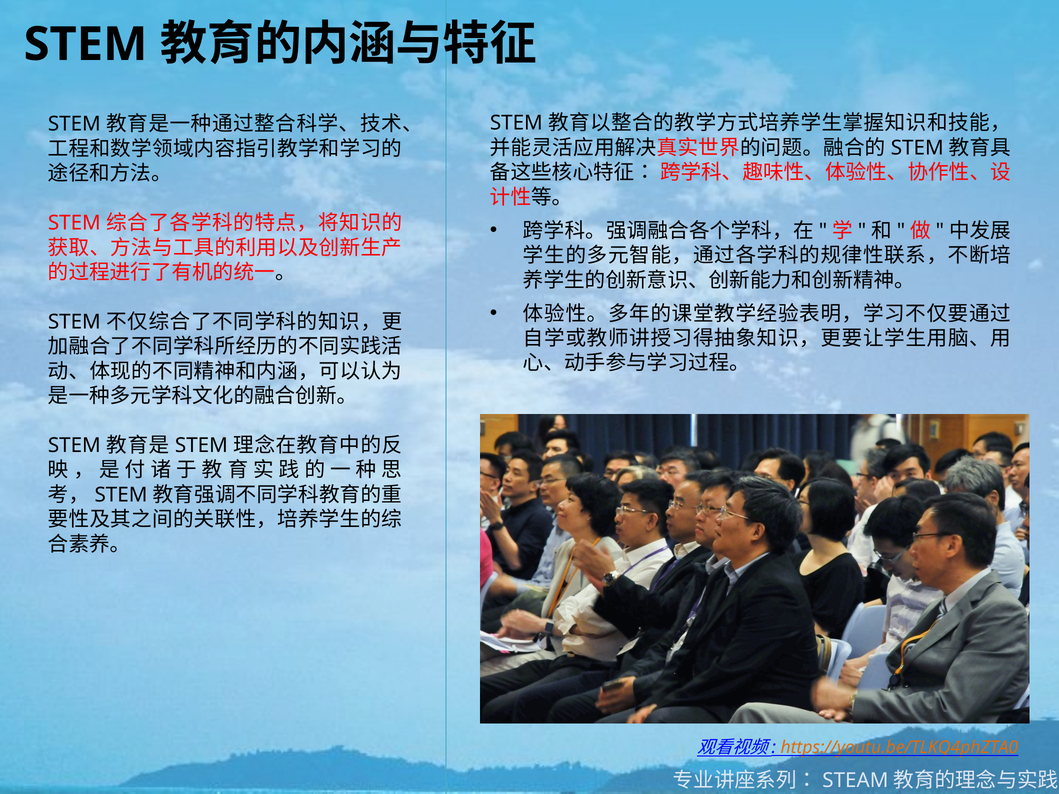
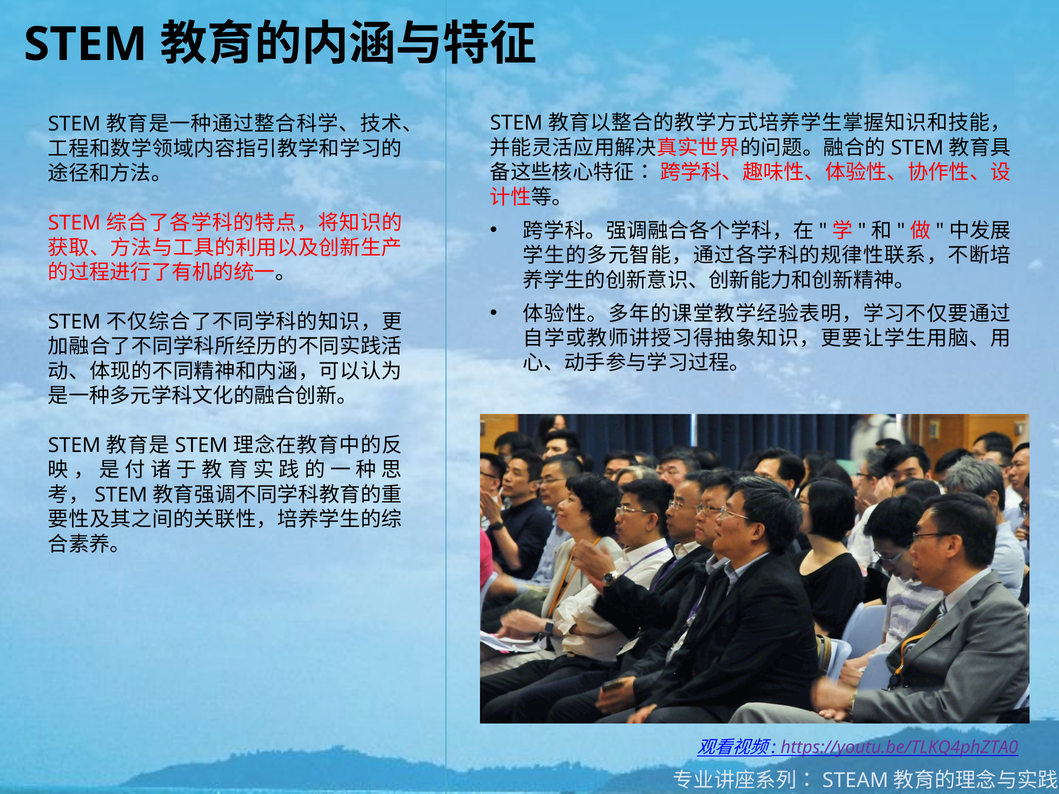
https://youtu.be/TLKQ4phZTA0 colour: orange -> purple
